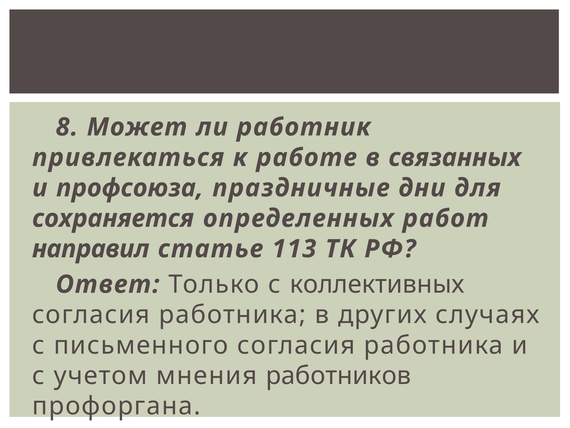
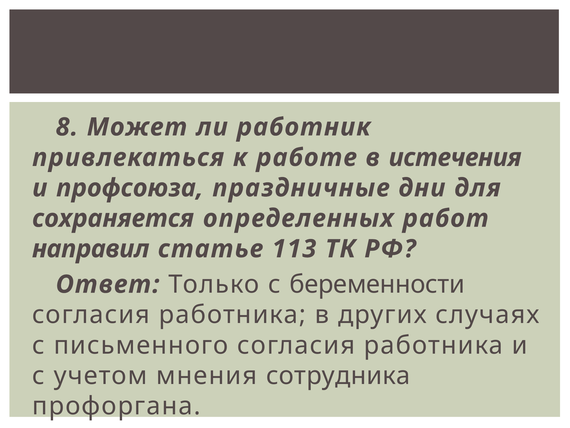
связанных: связанных -> истечения
коллективных: коллективных -> беременности
работников: работников -> сотрудника
